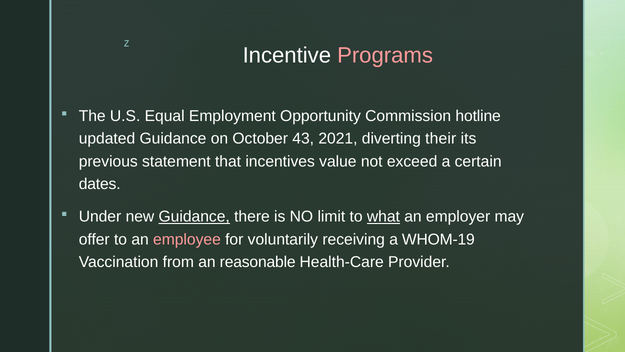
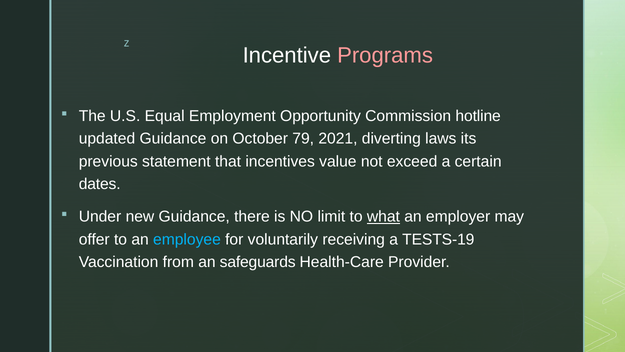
43: 43 -> 79
their: their -> laws
Guidance at (194, 217) underline: present -> none
employee colour: pink -> light blue
WHOM-19: WHOM-19 -> TESTS-19
reasonable: reasonable -> safeguards
